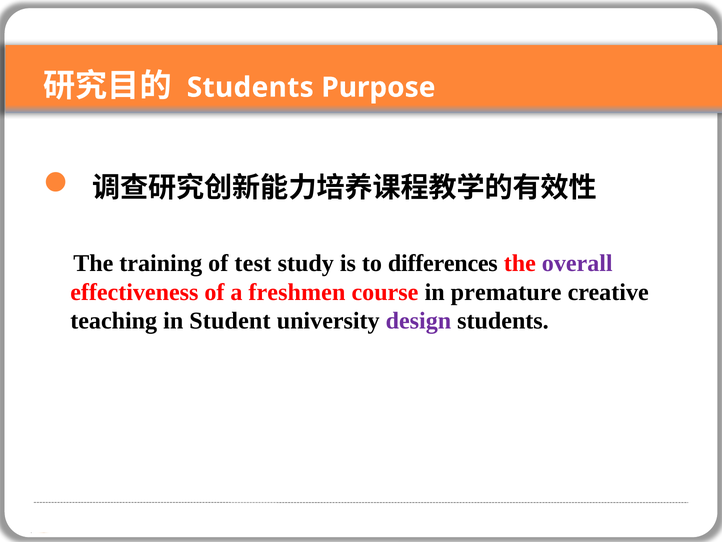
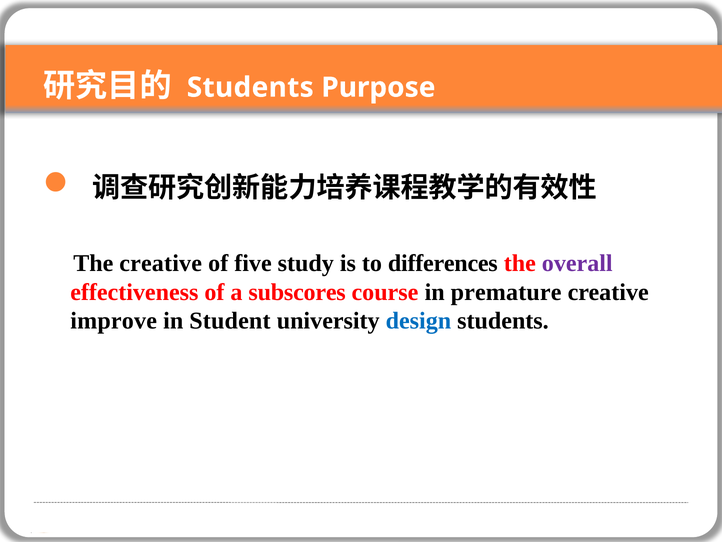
The training: training -> creative
test: test -> five
freshmen: freshmen -> subscores
teaching: teaching -> improve
design colour: purple -> blue
